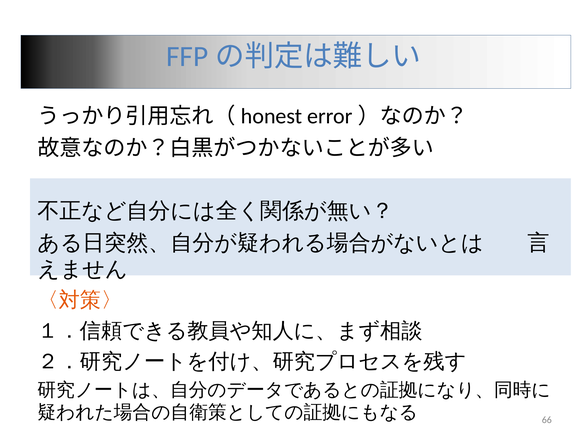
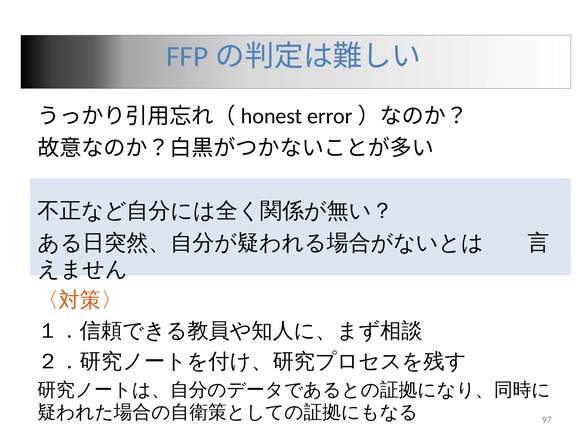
66: 66 -> 97
